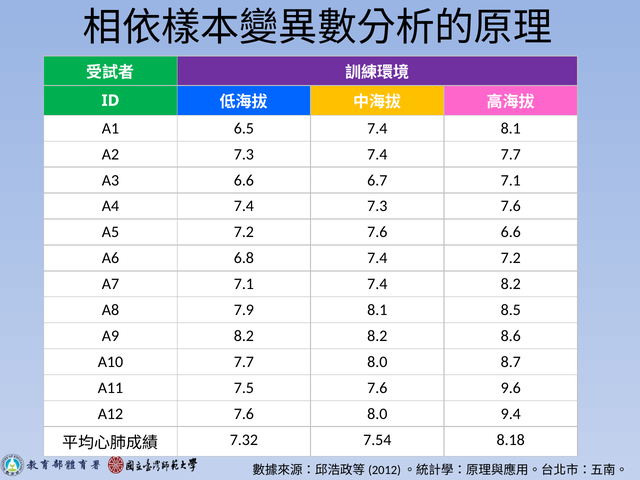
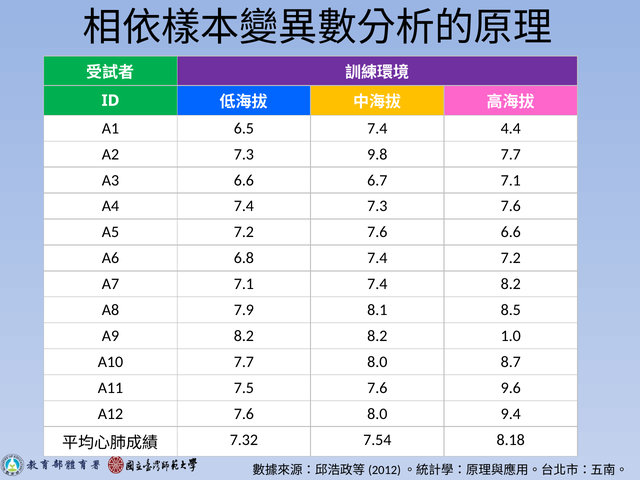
7.4 8.1: 8.1 -> 4.4
7.3 7.4: 7.4 -> 9.8
8.6: 8.6 -> 1.0
